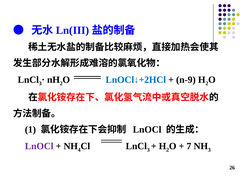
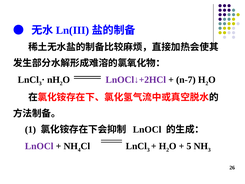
LnOCl↓+2HCl colour: blue -> purple
n-9: n-9 -> n-7
7: 7 -> 5
